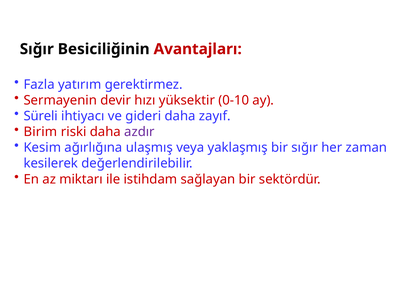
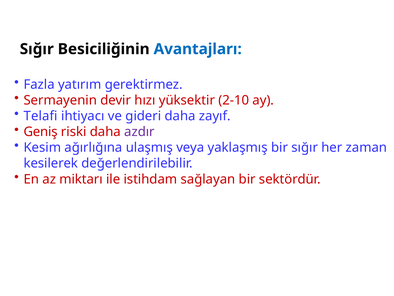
Avantajları colour: red -> blue
0-10: 0-10 -> 2-10
Süreli: Süreli -> Telafi
Birim: Birim -> Geniş
